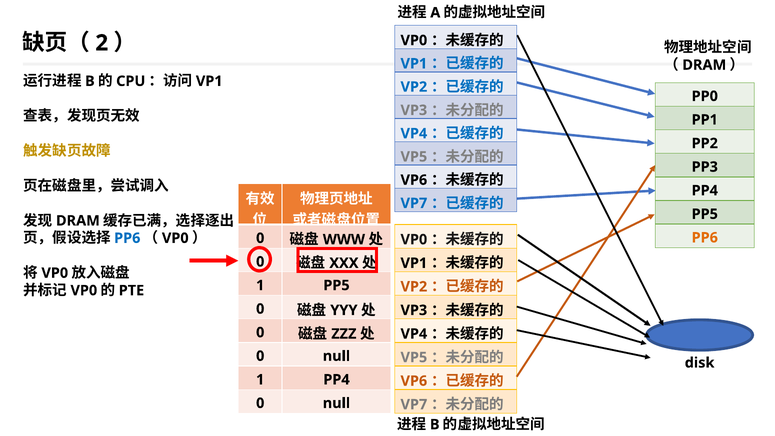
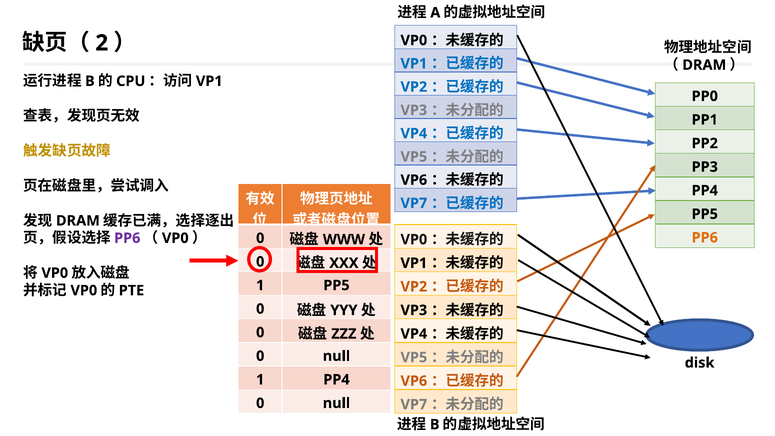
PP6 at (127, 238) colour: blue -> purple
